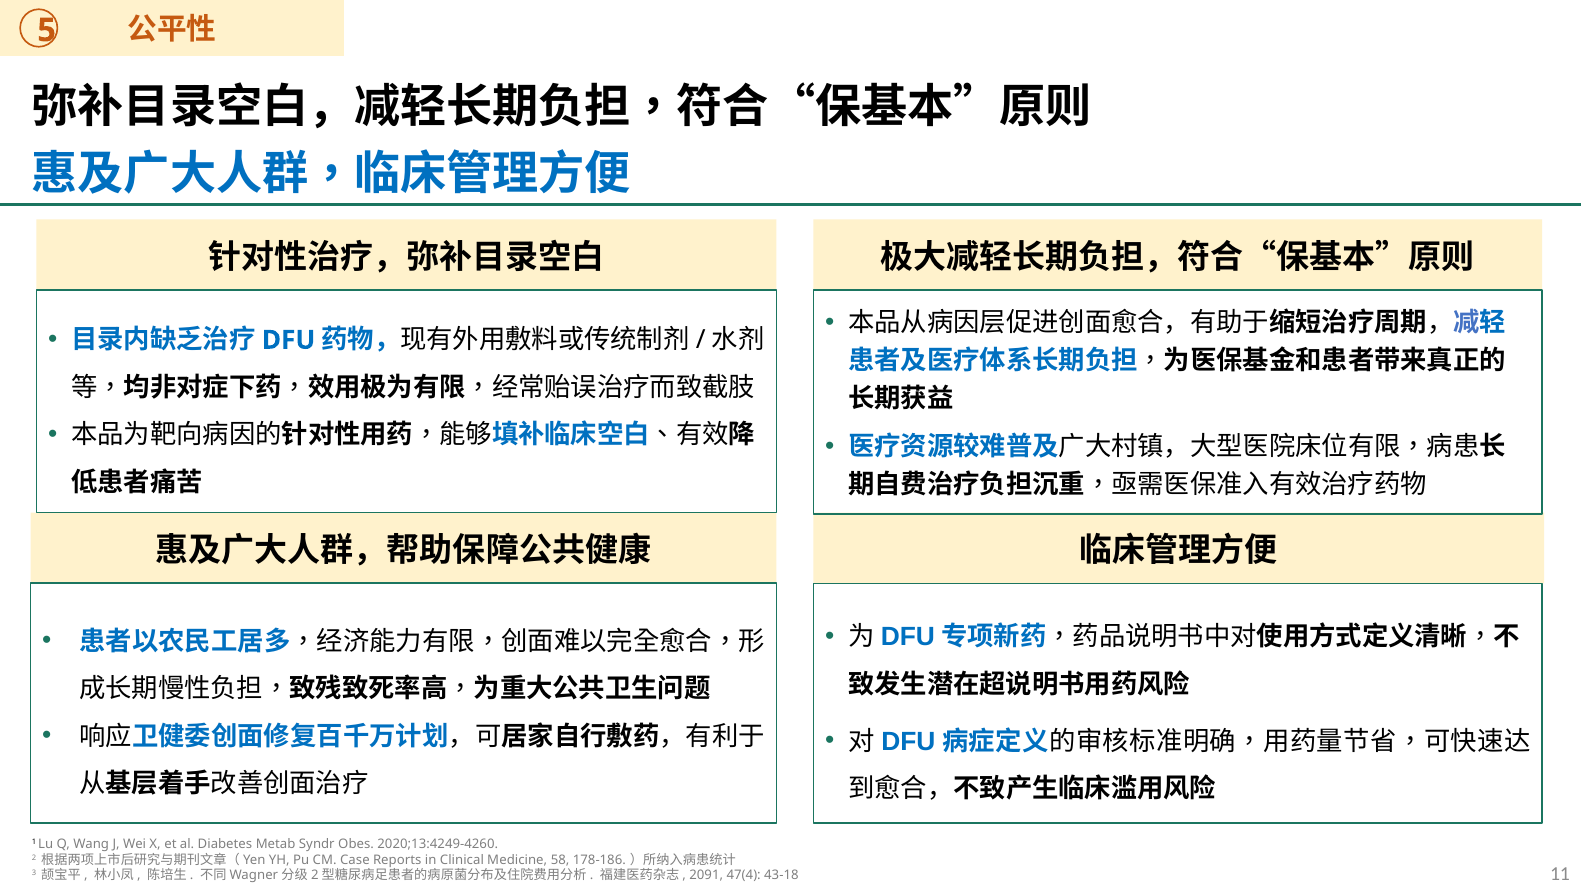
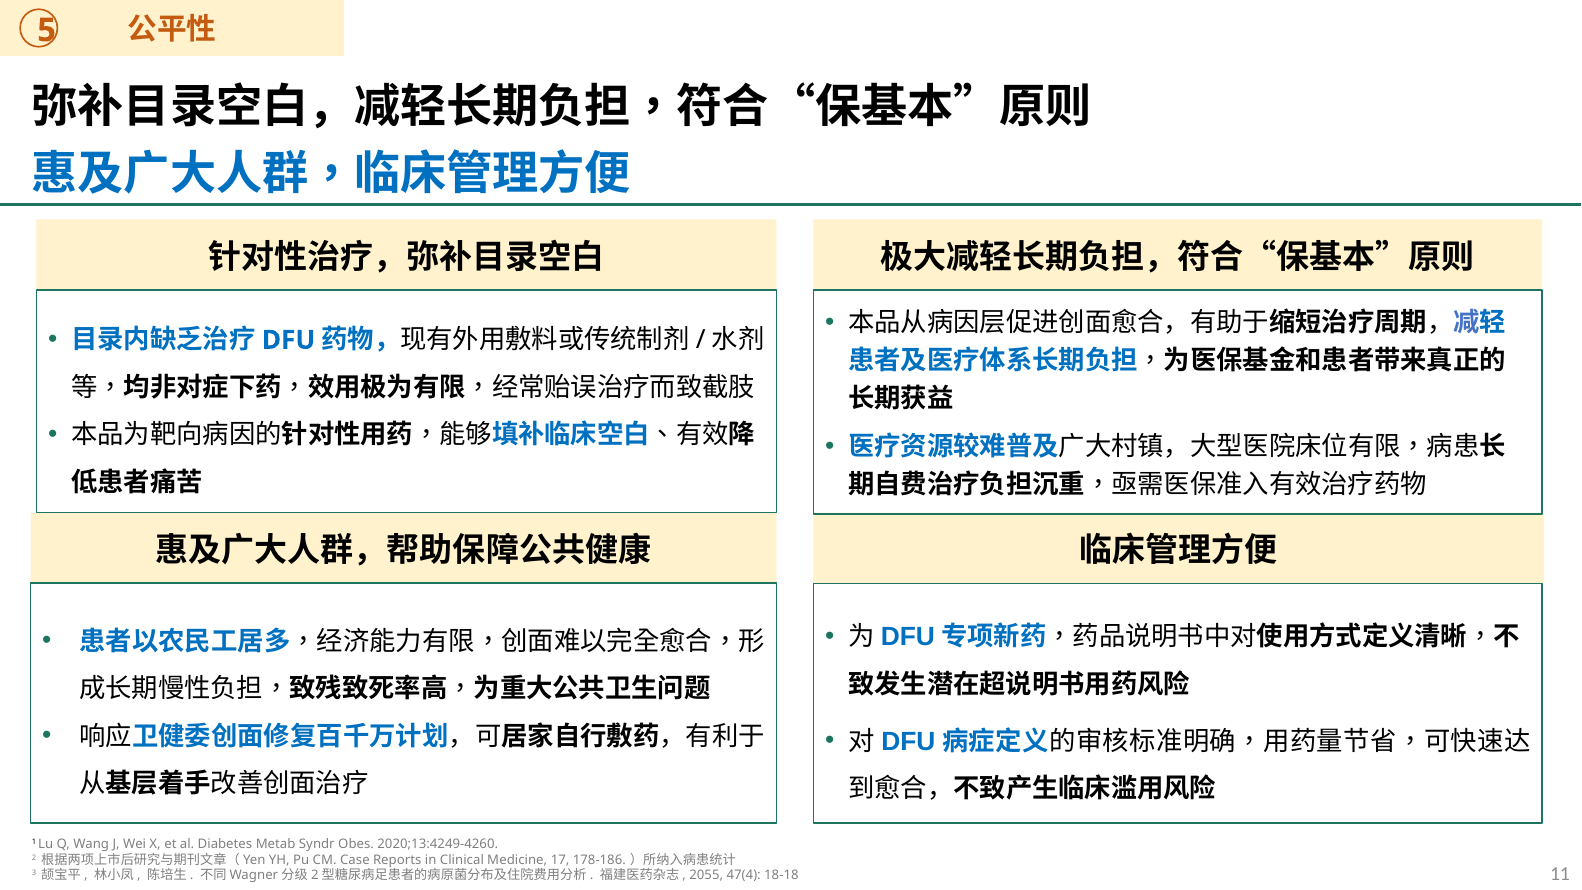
58: 58 -> 17
2091: 2091 -> 2055
43-18: 43-18 -> 18-18
